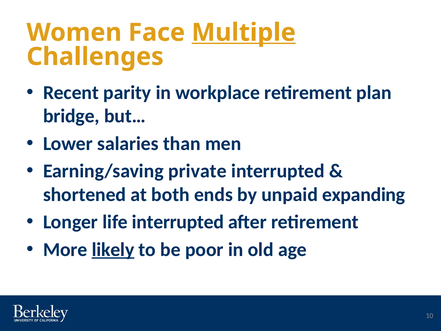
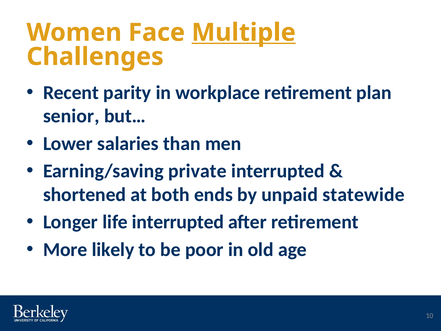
bridge: bridge -> senior
expanding: expanding -> statewide
likely underline: present -> none
